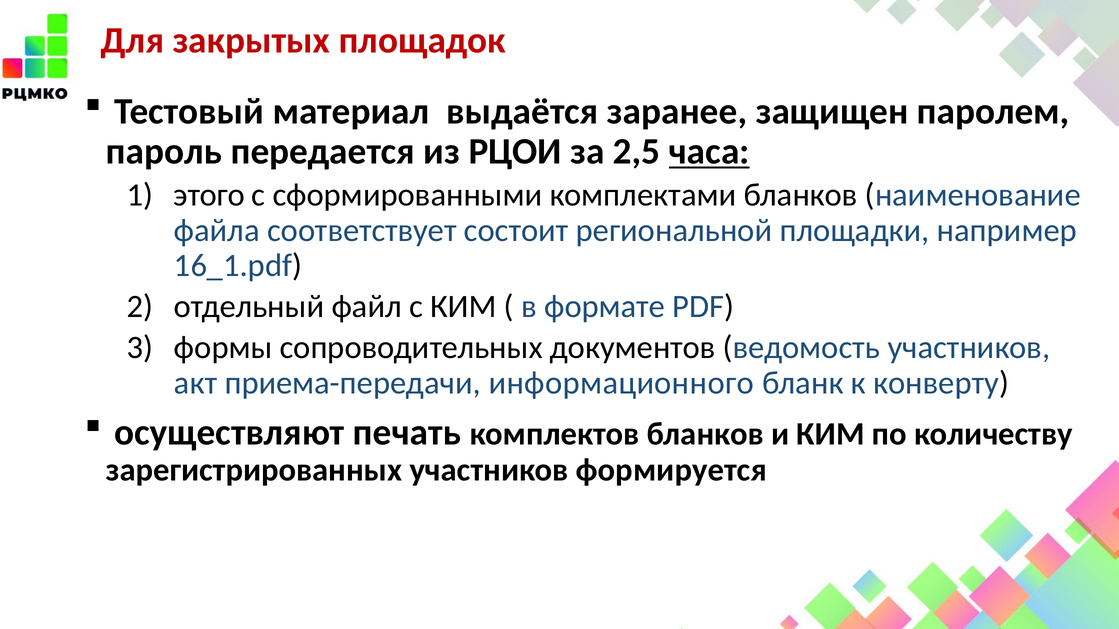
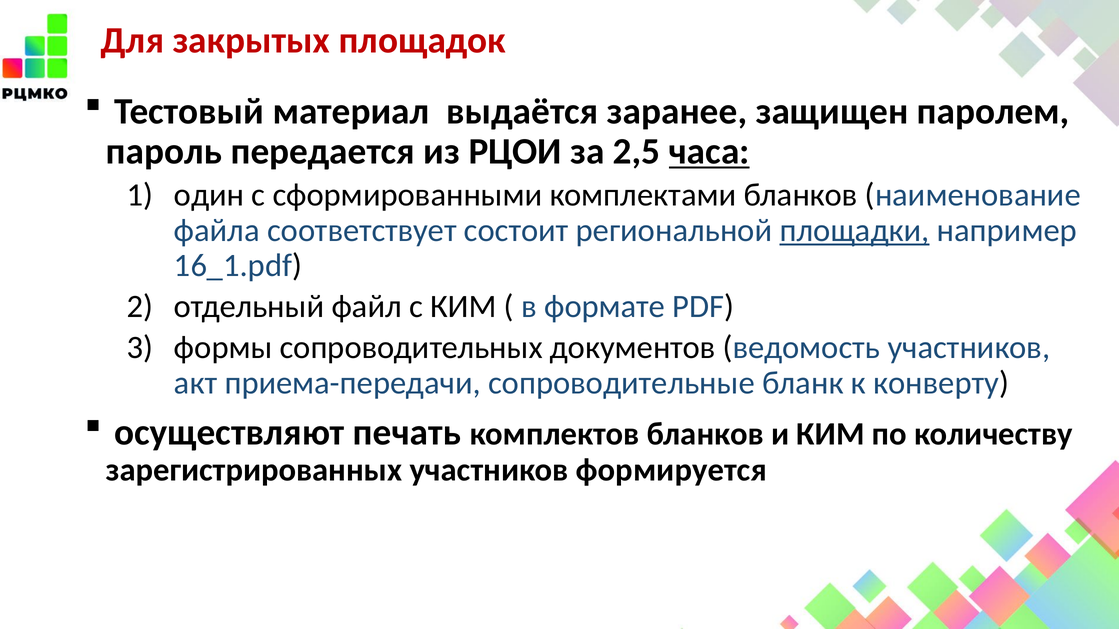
этого: этого -> один
площадки underline: none -> present
информационного: информационного -> сопроводительные
